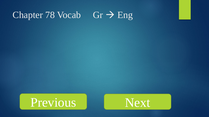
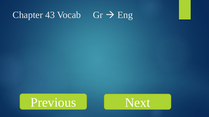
78: 78 -> 43
